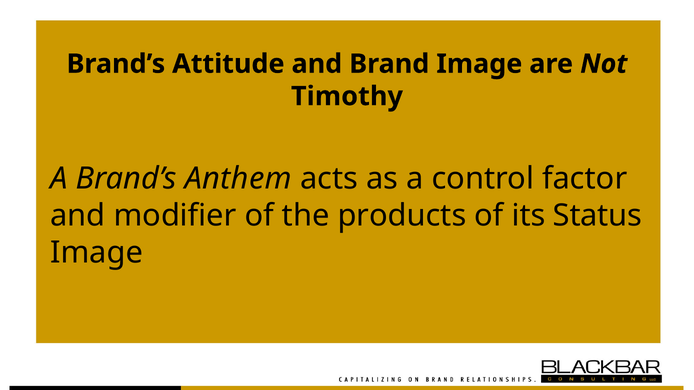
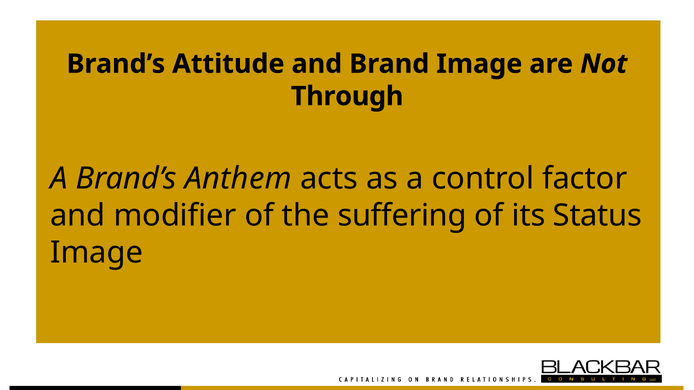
Timothy: Timothy -> Through
products: products -> suffering
